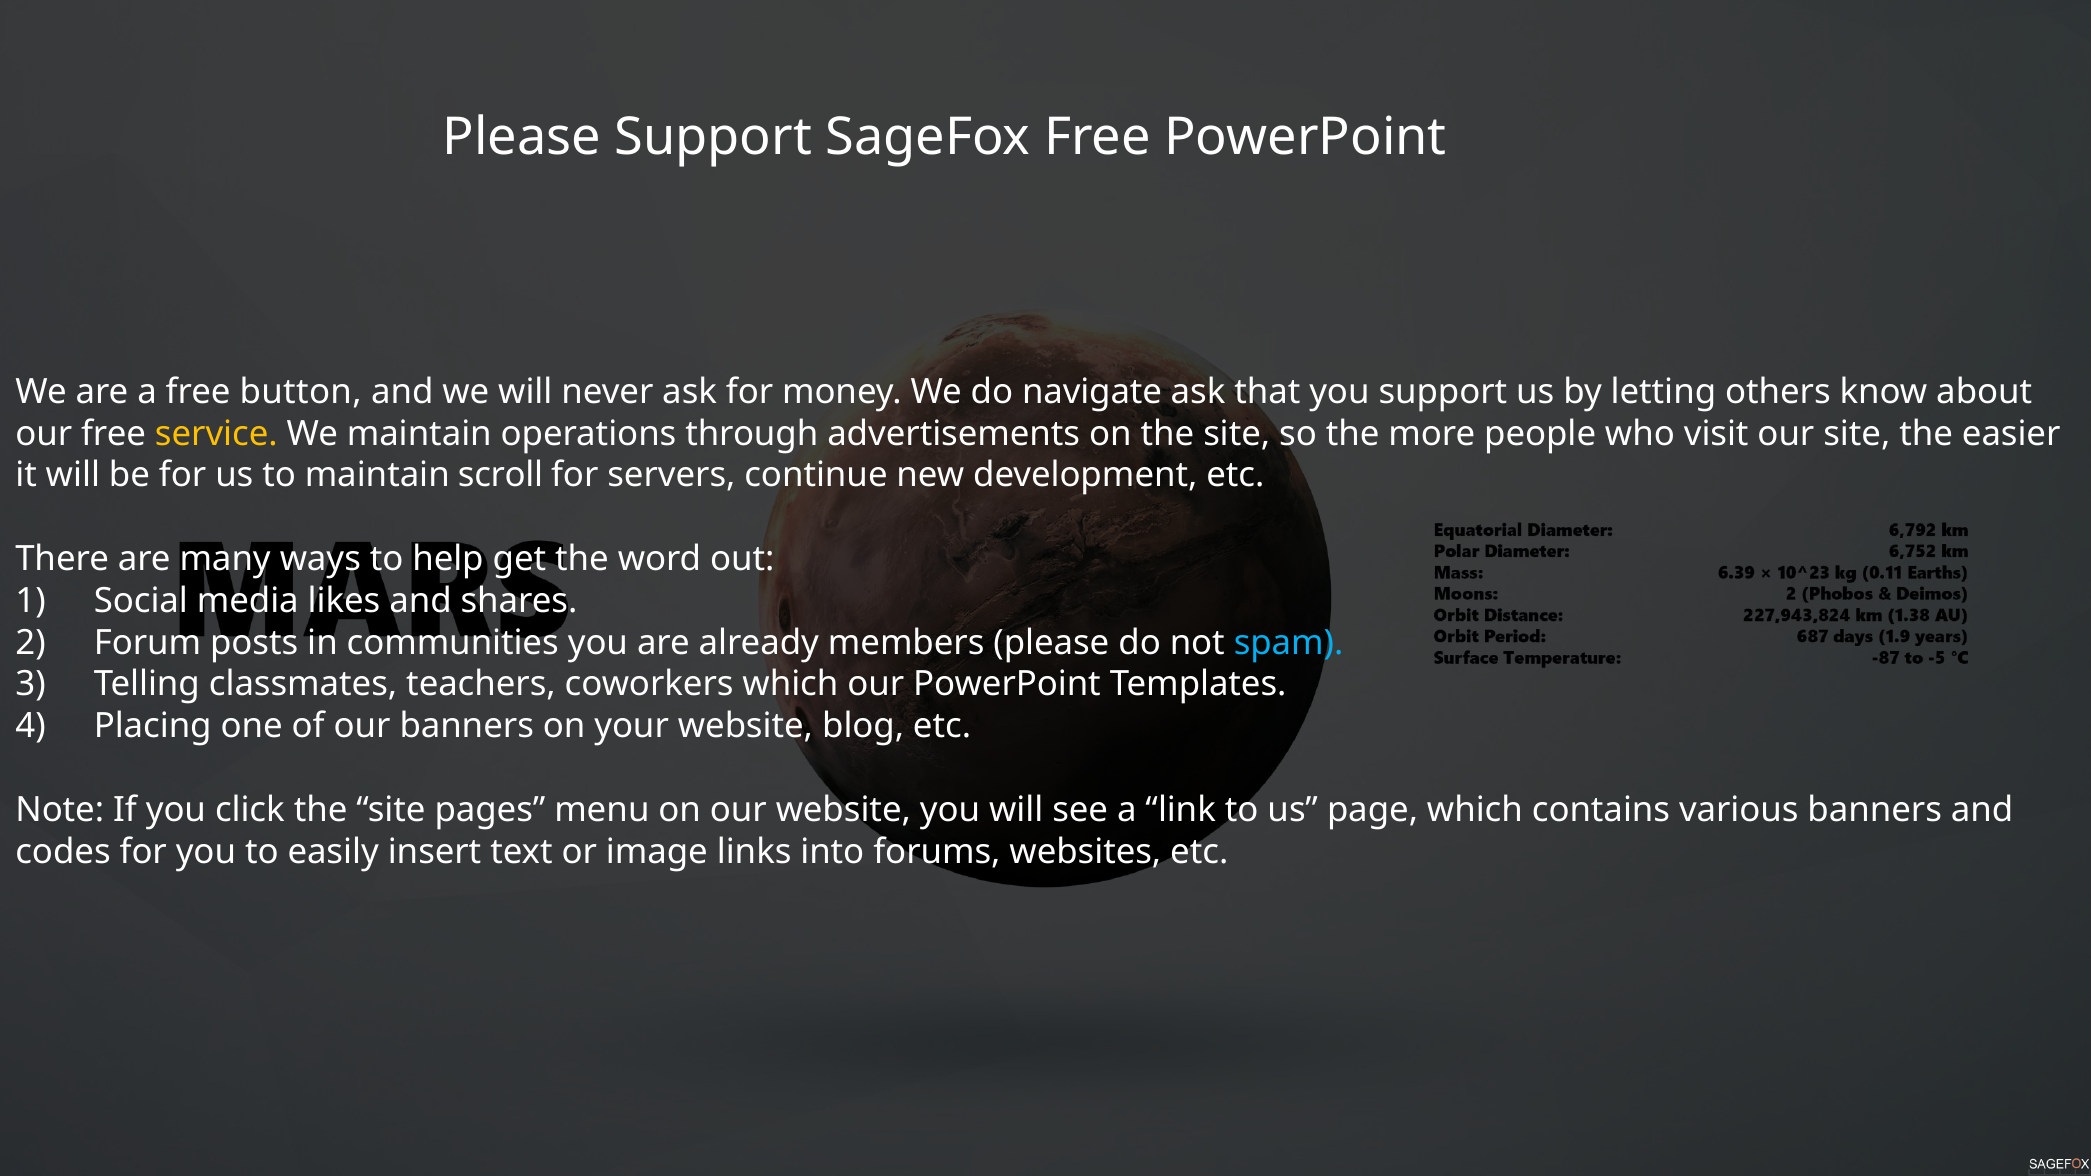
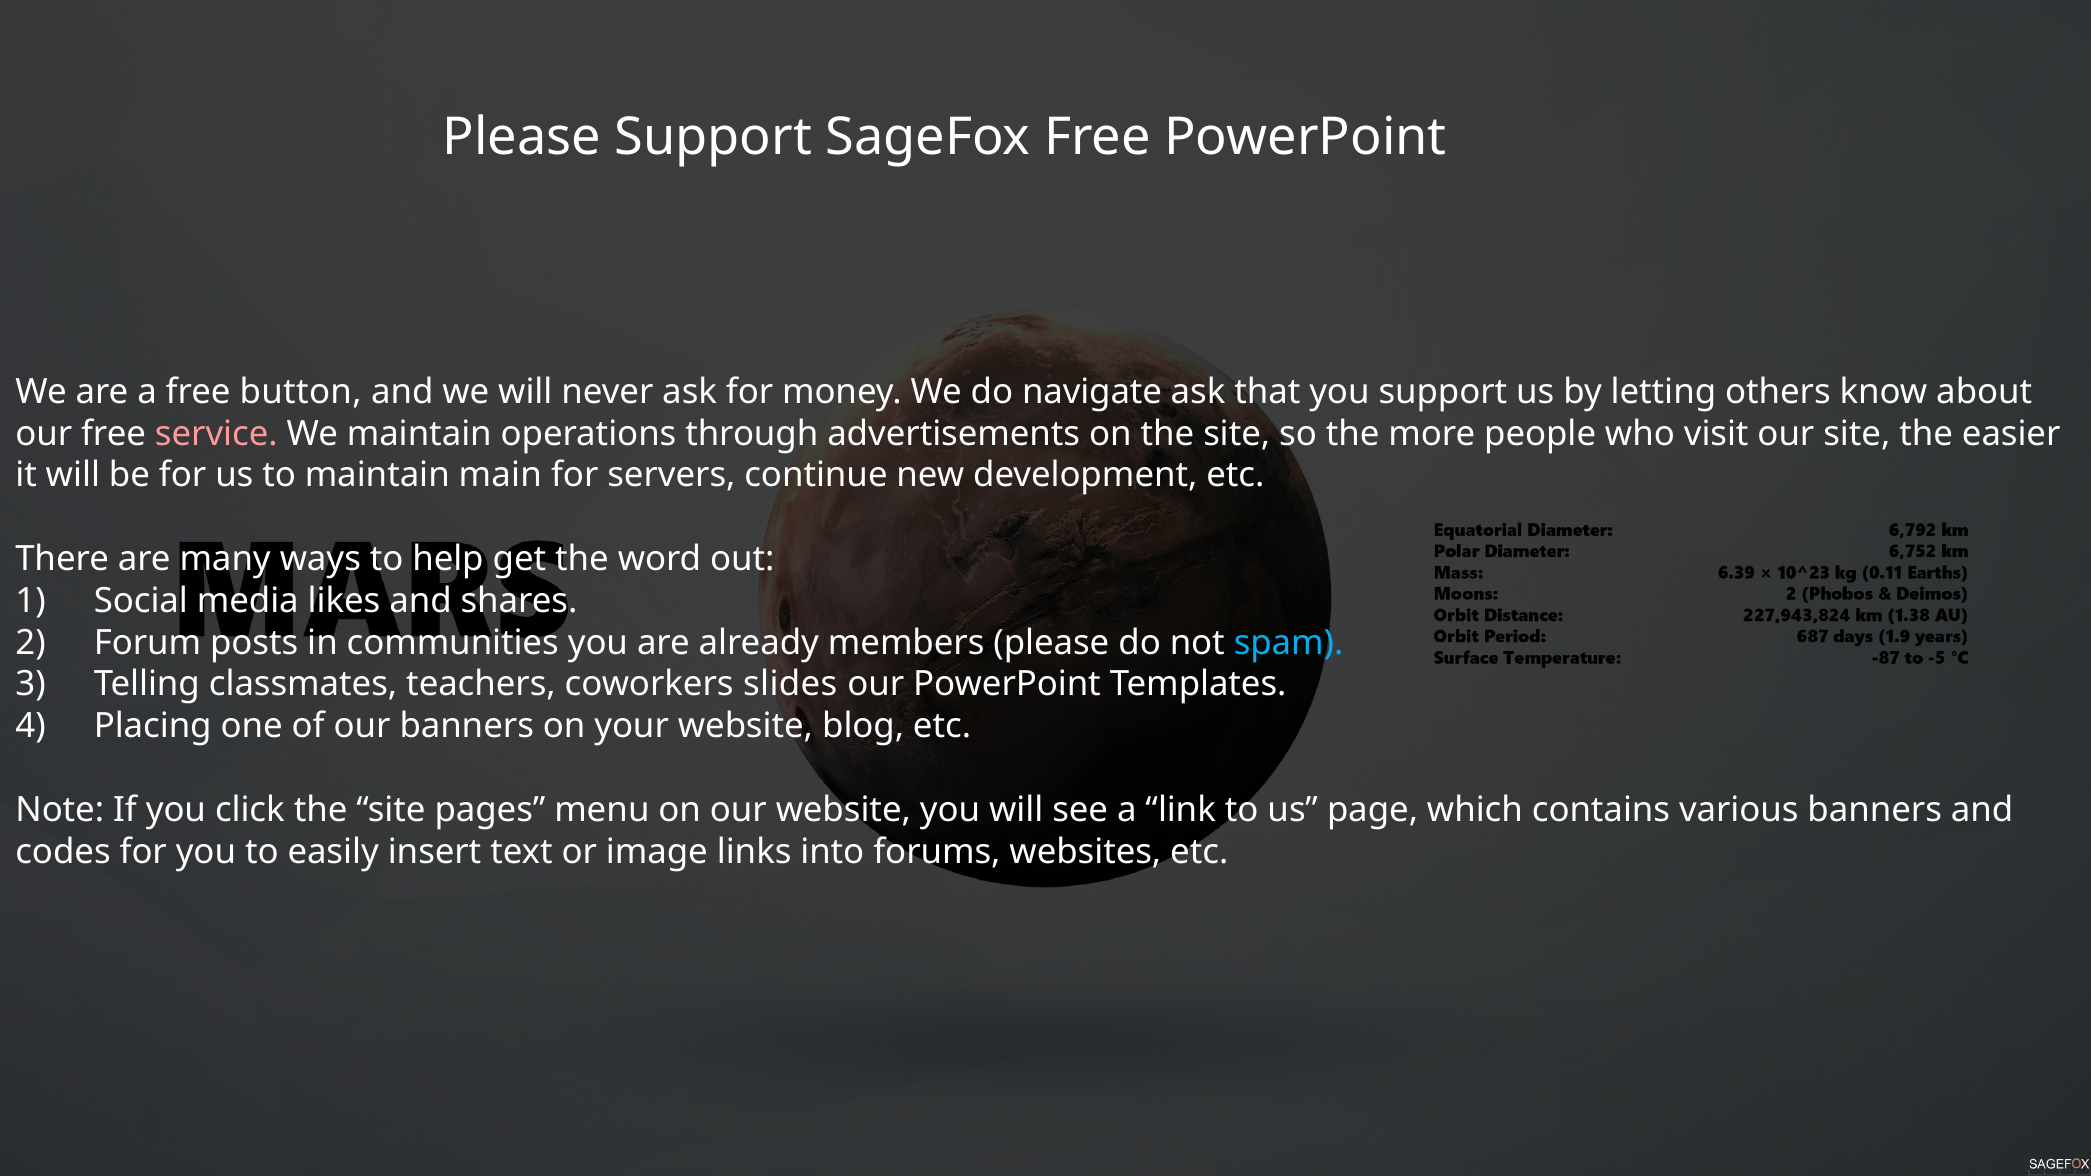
service colour: yellow -> pink
scroll: scroll -> main
coworkers which: which -> slides
